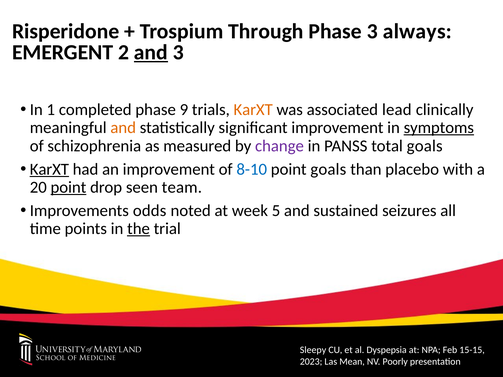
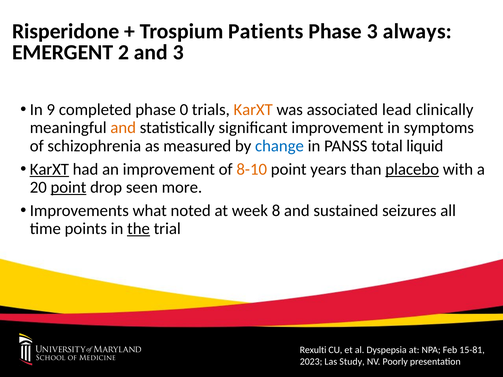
Through: Through -> Patients
and at (151, 52) underline: present -> none
1: 1 -> 9
9: 9 -> 0
symptoms underline: present -> none
change colour: purple -> blue
total goals: goals -> liquid
8-10 colour: blue -> orange
point goals: goals -> years
placebo underline: none -> present
team: team -> more
odds: odds -> what
5: 5 -> 8
Sleepy: Sleepy -> Rexulti
15-15: 15-15 -> 15-81
Mean: Mean -> Study
